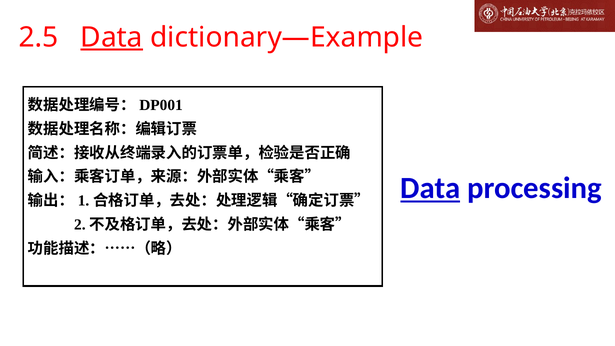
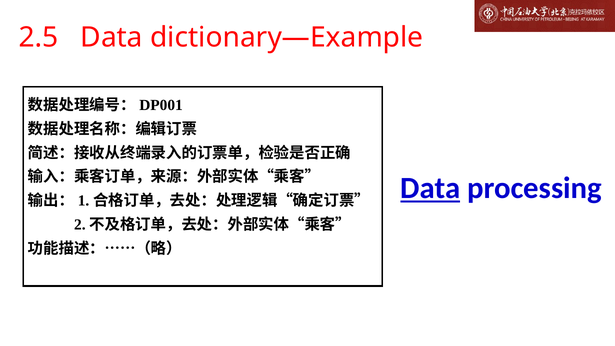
Data at (112, 37) underline: present -> none
